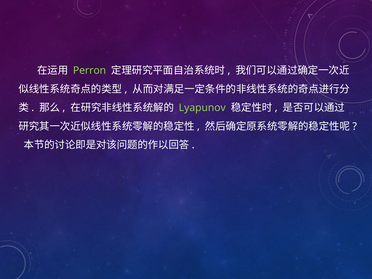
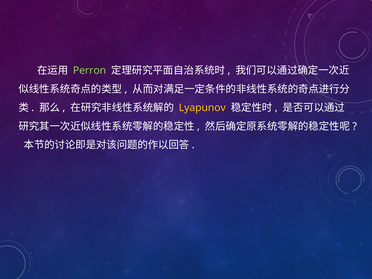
Lyapunov colour: light green -> yellow
